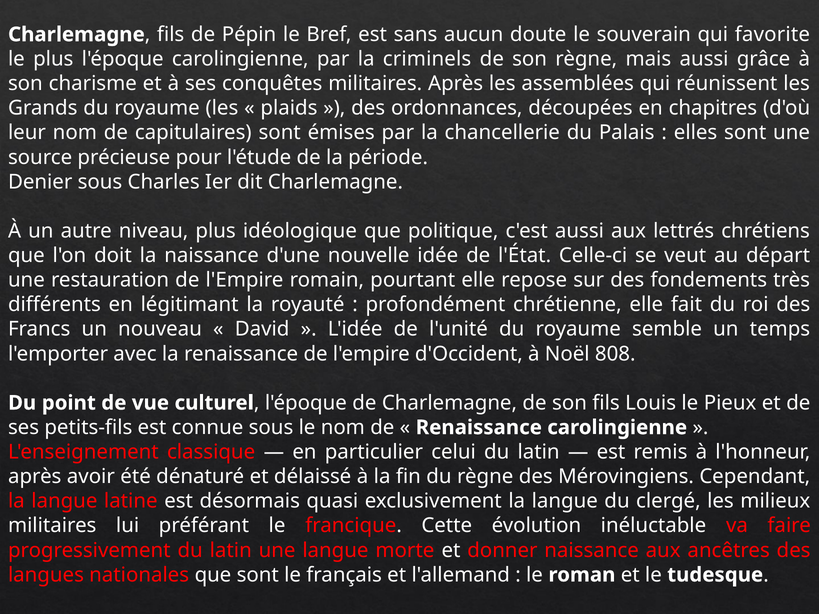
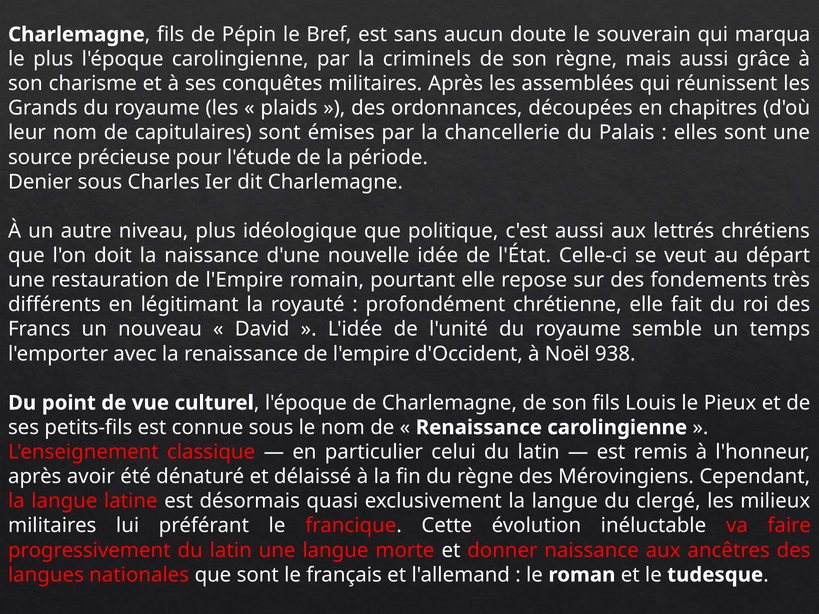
favorite: favorite -> marqua
808: 808 -> 938
